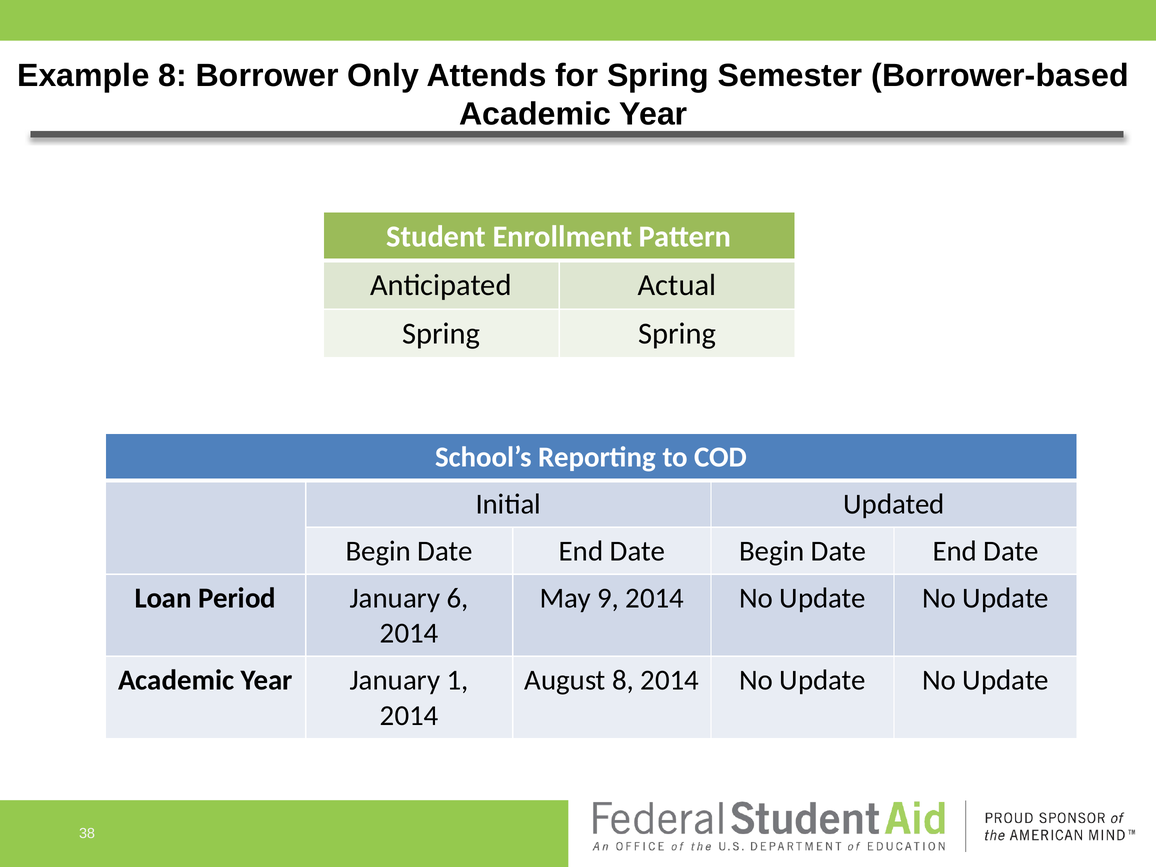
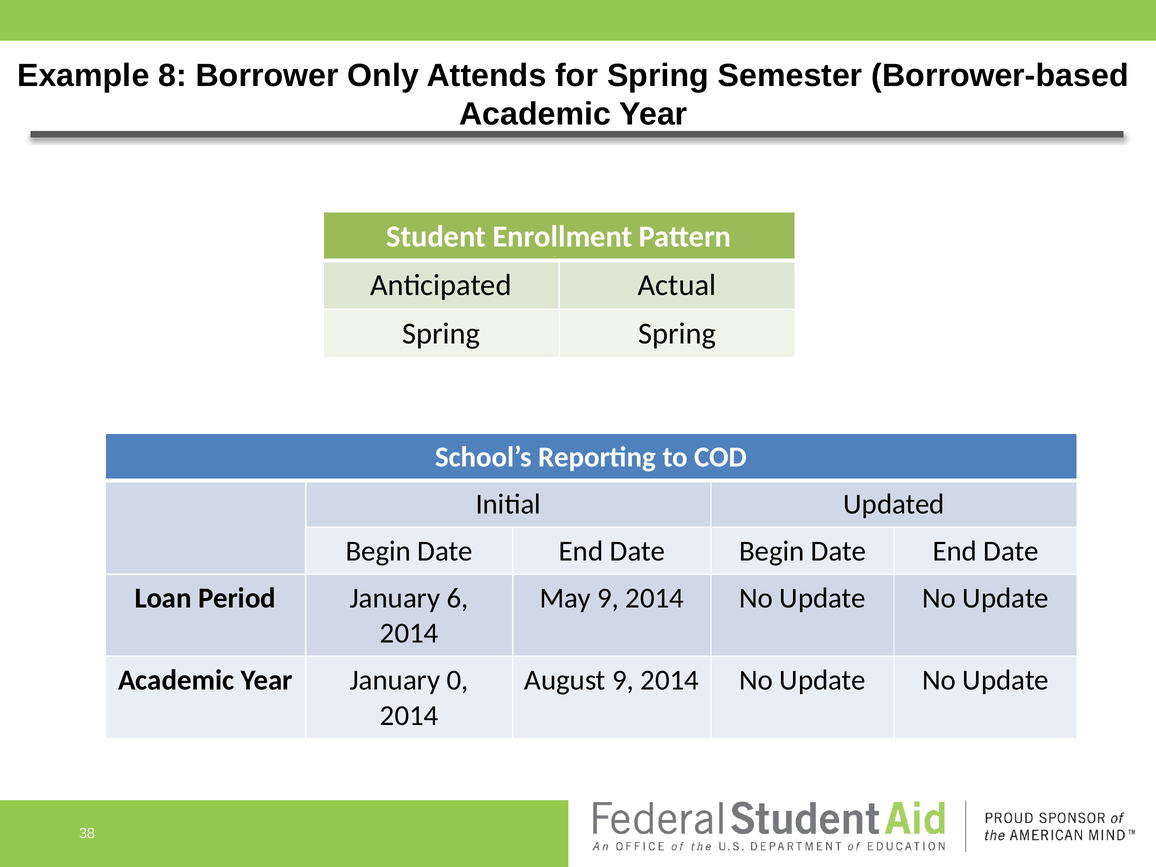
1: 1 -> 0
August 8: 8 -> 9
